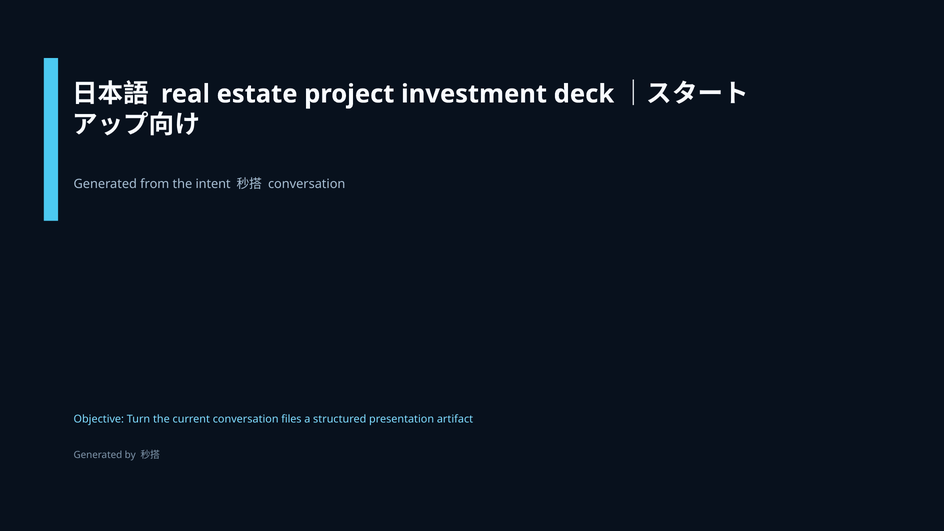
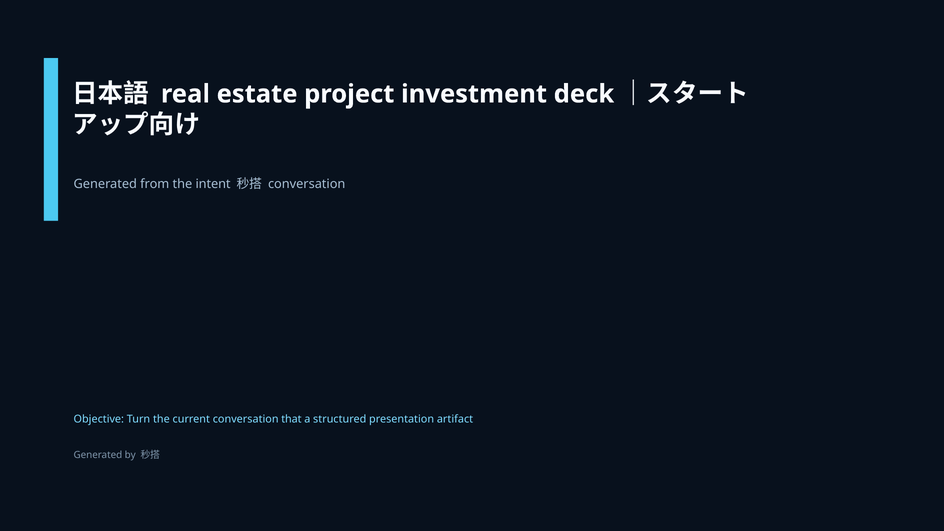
files: files -> that
